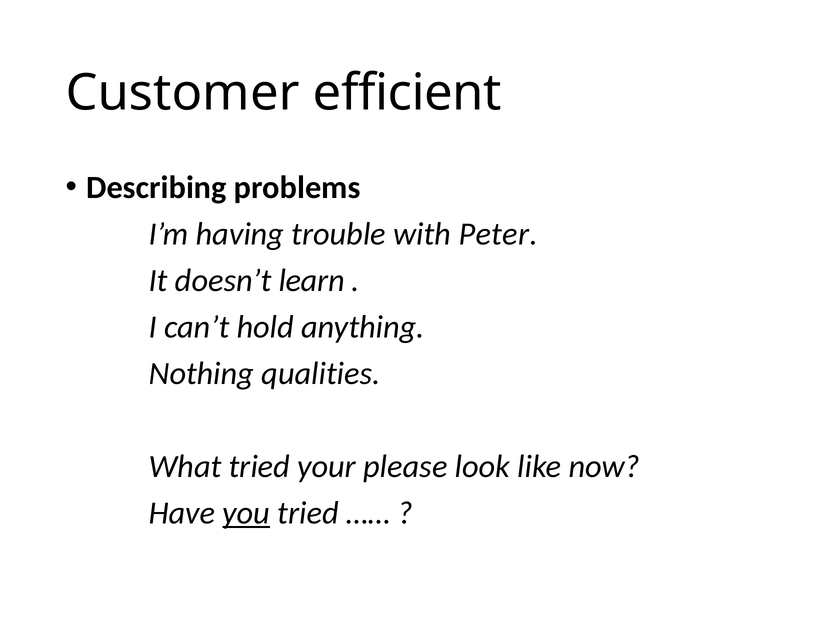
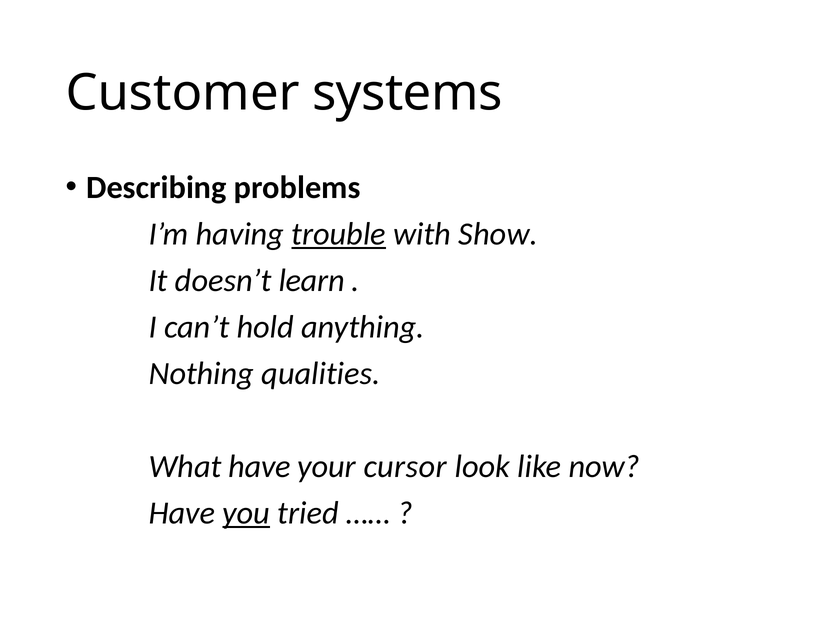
efficient: efficient -> systems
trouble underline: none -> present
Peter: Peter -> Show
What tried: tried -> have
please: please -> cursor
